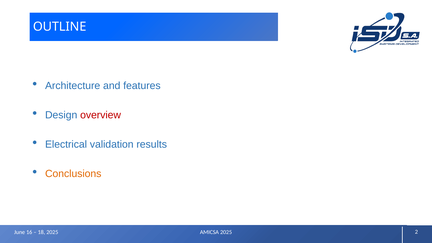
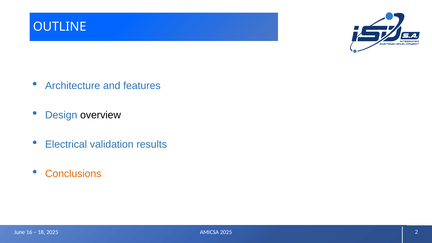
overview colour: red -> black
